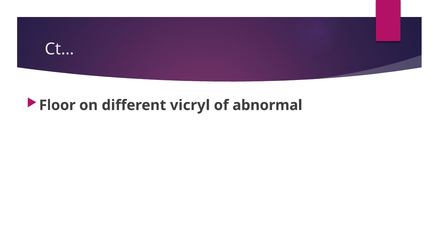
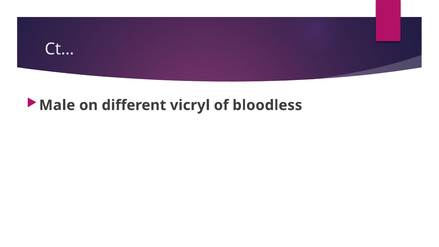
Floor: Floor -> Male
abnormal: abnormal -> bloodless
